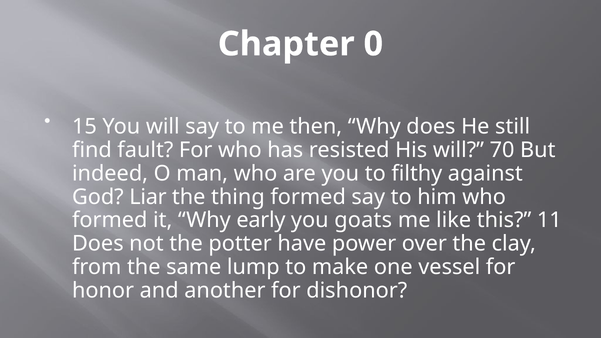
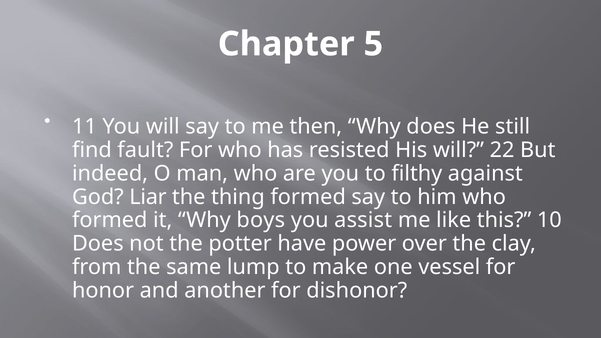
0: 0 -> 5
15: 15 -> 11
70: 70 -> 22
early: early -> boys
goats: goats -> assist
11: 11 -> 10
